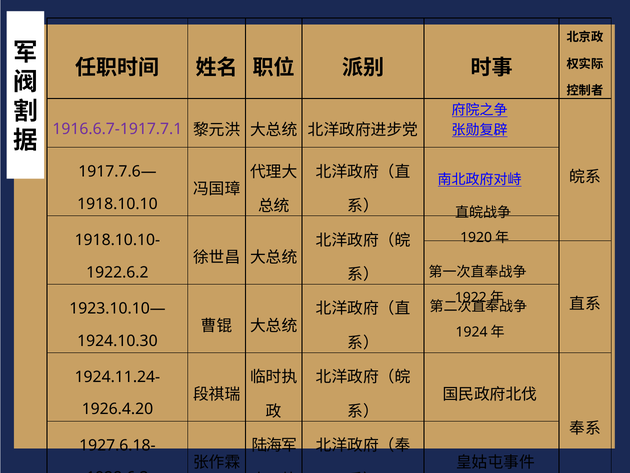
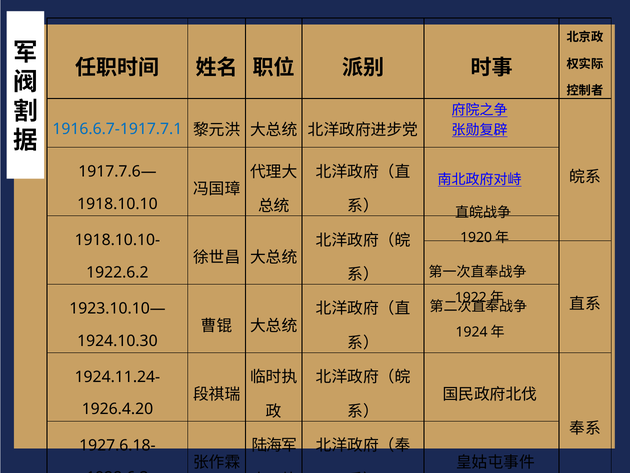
1916.6.7-1917.7.1 colour: purple -> blue
